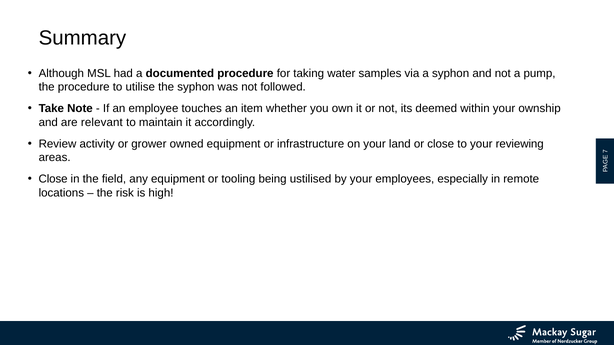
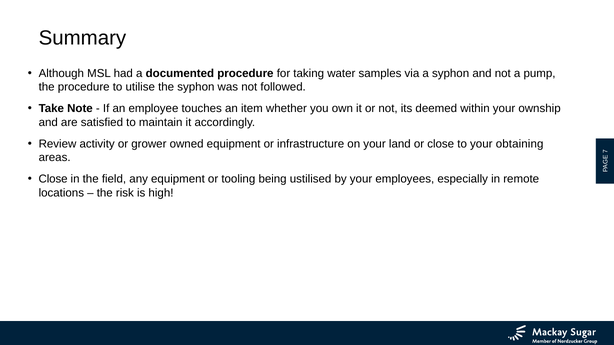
relevant: relevant -> satisfied
reviewing: reviewing -> obtaining
